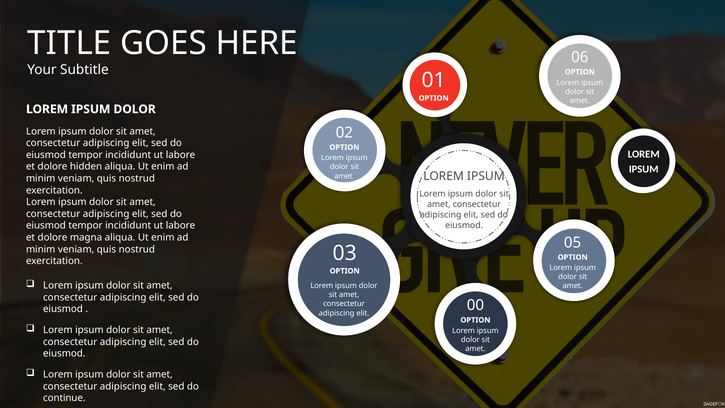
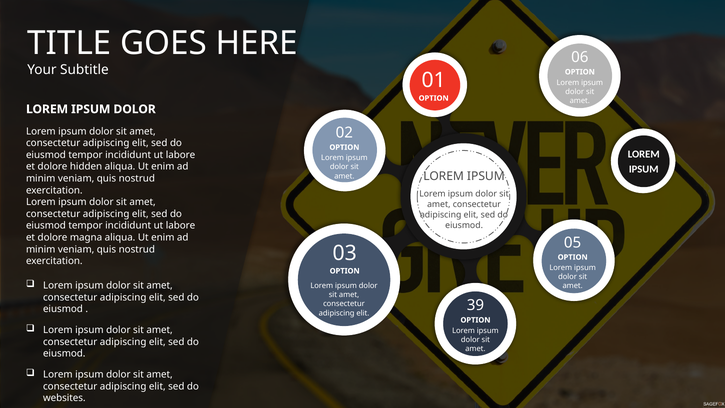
00: 00 -> 39
continue: continue -> websites
